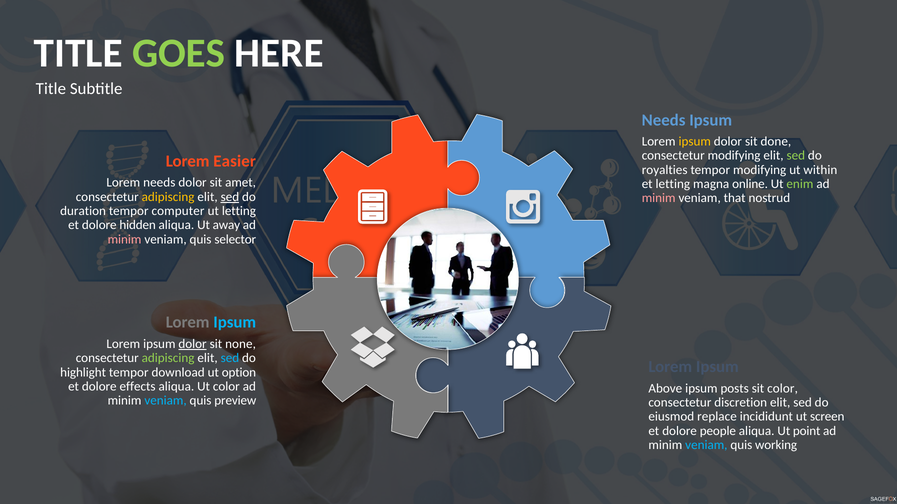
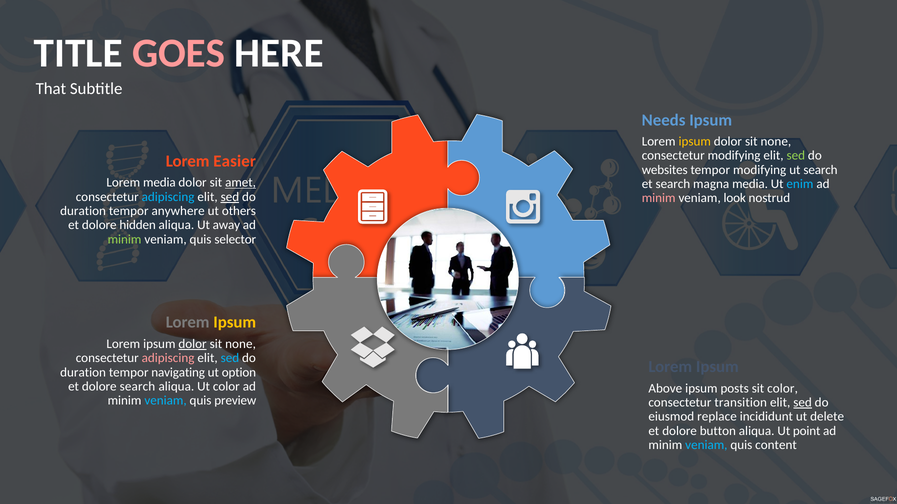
GOES colour: light green -> pink
Title at (51, 89): Title -> That
done at (776, 142): done -> none
royalties: royalties -> websites
ut within: within -> search
Lorem needs: needs -> media
amet underline: none -> present
et letting: letting -> search
magna online: online -> media
enim colour: light green -> light blue
adipiscing at (168, 197) colour: yellow -> light blue
that: that -> look
computer: computer -> anywhere
ut letting: letting -> others
minim at (125, 239) colour: pink -> light green
Ipsum at (235, 323) colour: light blue -> yellow
adipiscing at (168, 358) colour: light green -> pink
highlight at (83, 373): highlight -> duration
download: download -> navigating
dolore effects: effects -> search
discretion: discretion -> transition
sed at (803, 403) underline: none -> present
screen: screen -> delete
people: people -> button
working: working -> content
